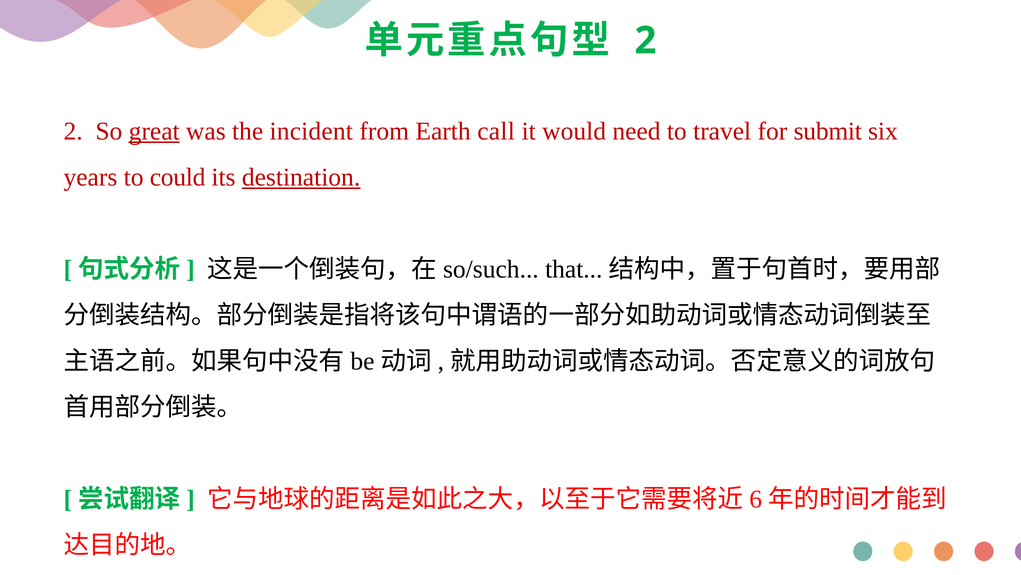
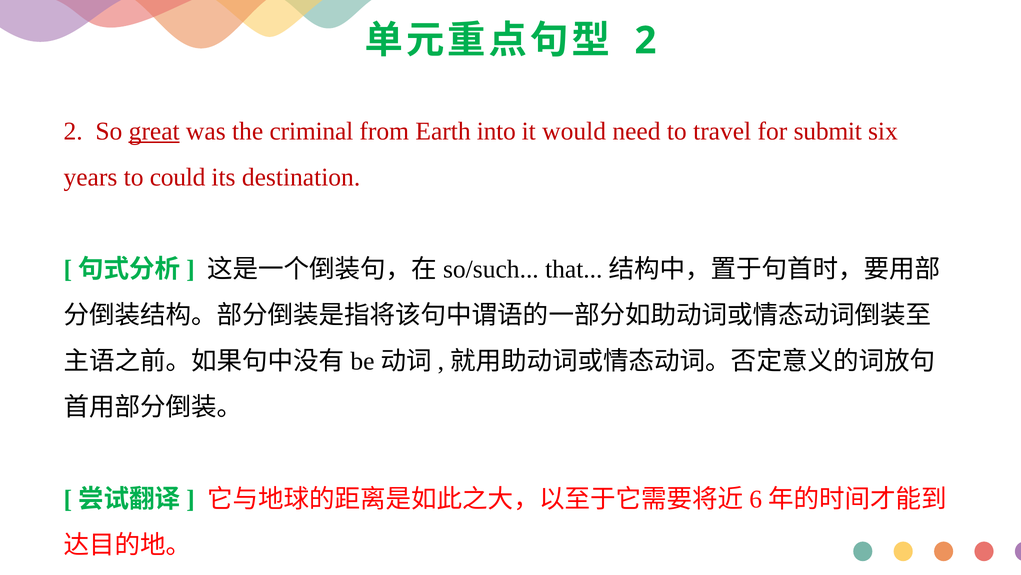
incident: incident -> criminal
call: call -> into
destination underline: present -> none
